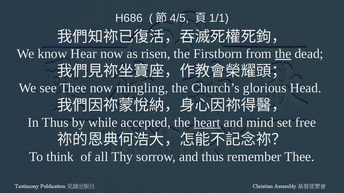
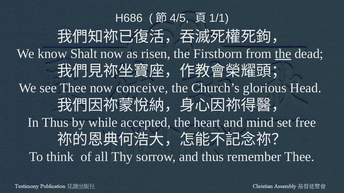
Hear: Hear -> Shalt
mingling: mingling -> conceive
heart underline: present -> none
